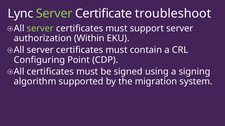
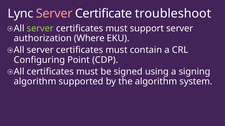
Server at (54, 14) colour: light green -> pink
Within: Within -> Where
the migration: migration -> algorithm
